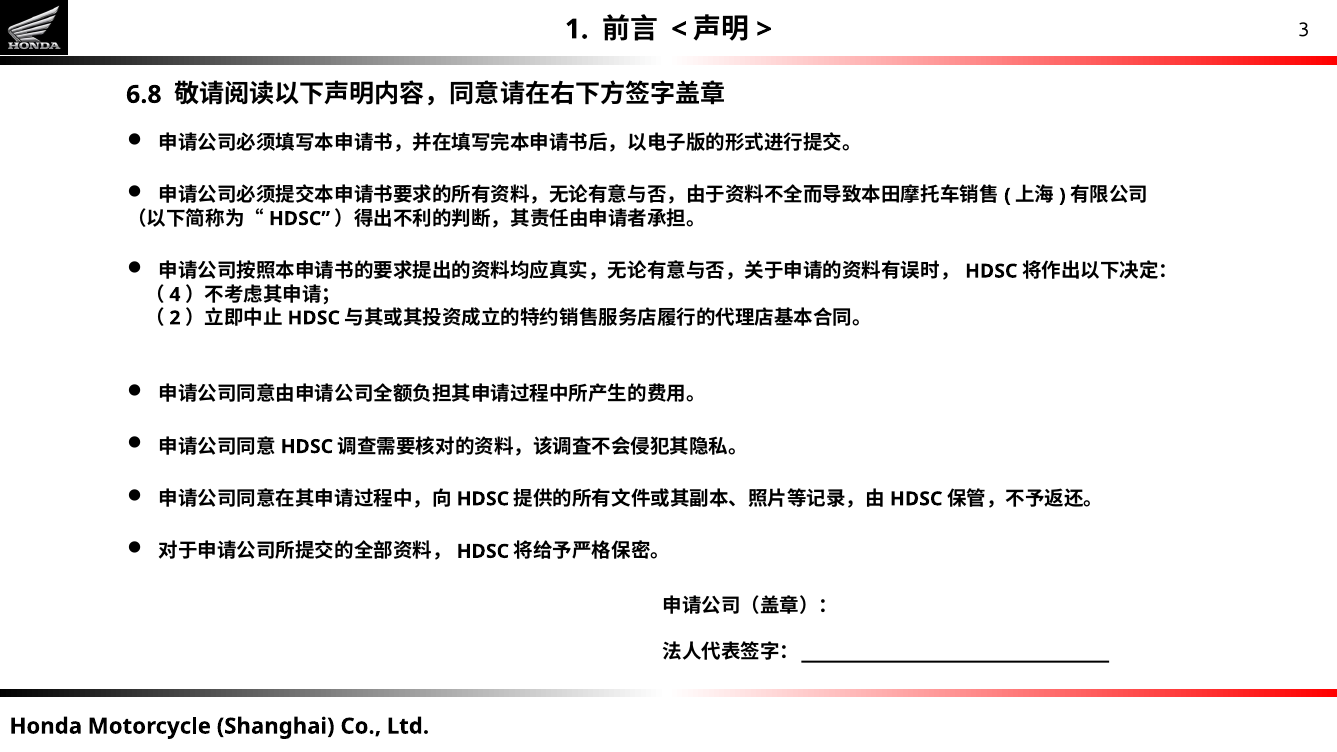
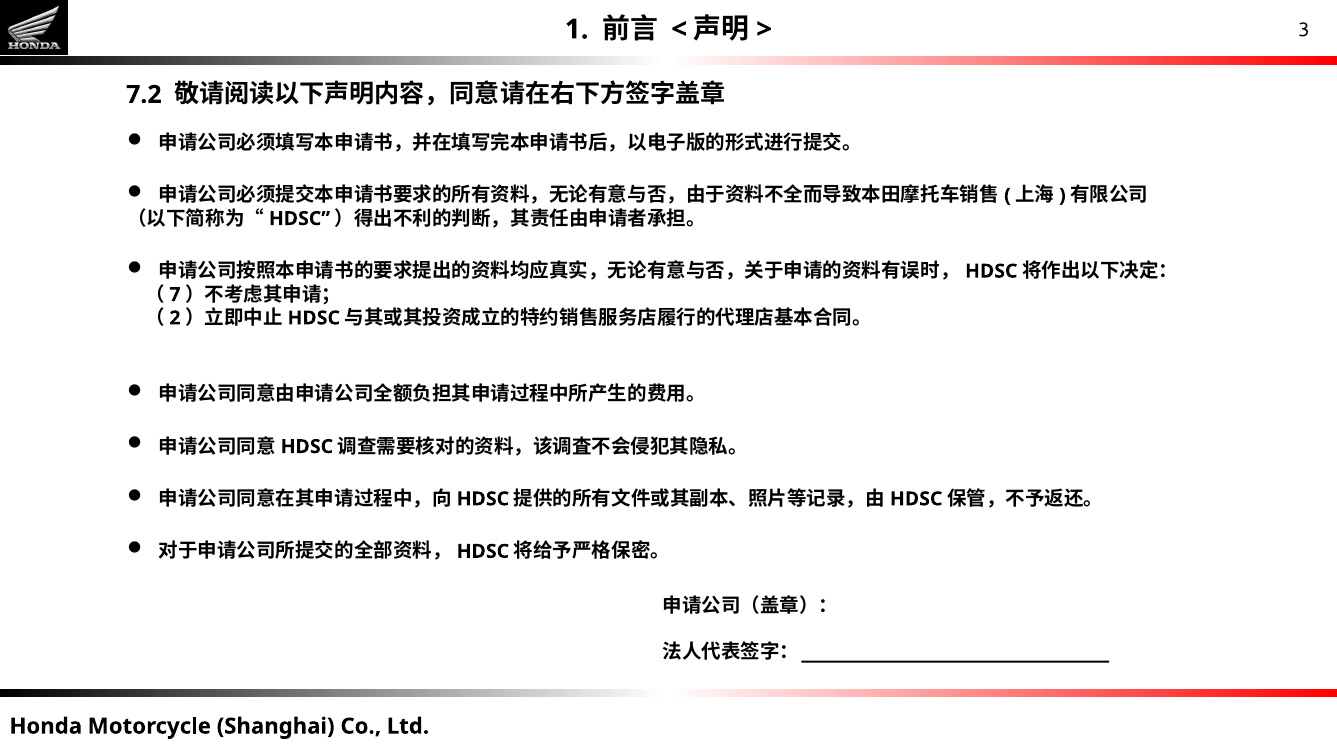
6.8: 6.8 -> 7.2
4: 4 -> 7
